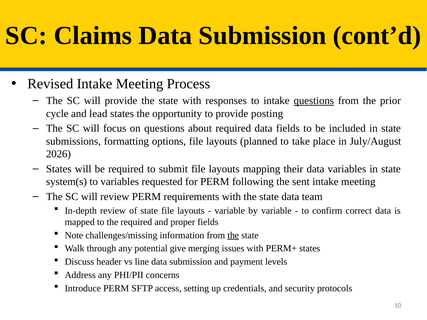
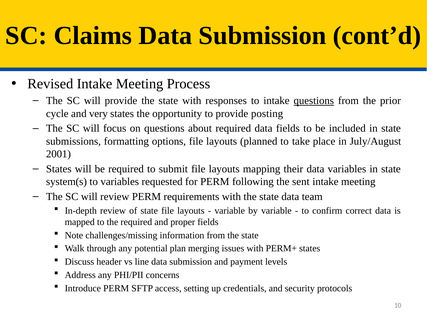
lead: lead -> very
2026: 2026 -> 2001
the at (233, 235) underline: present -> none
give: give -> plan
